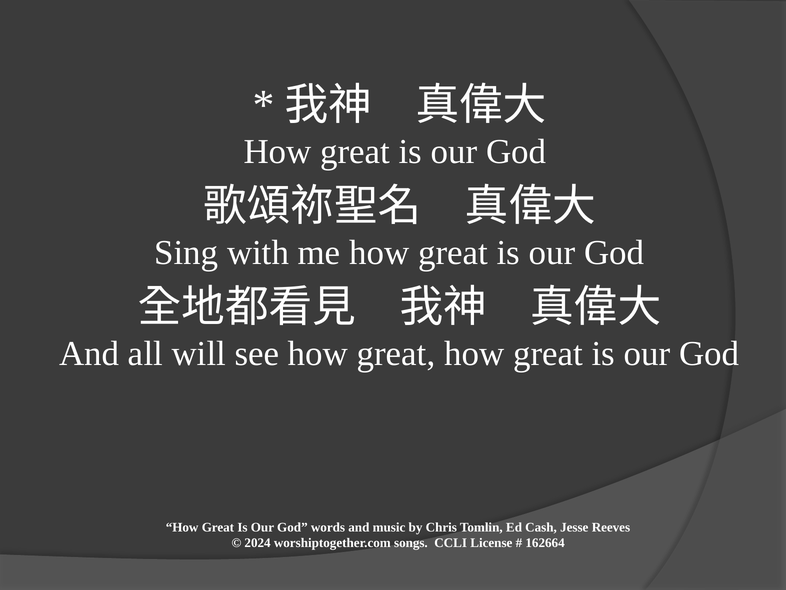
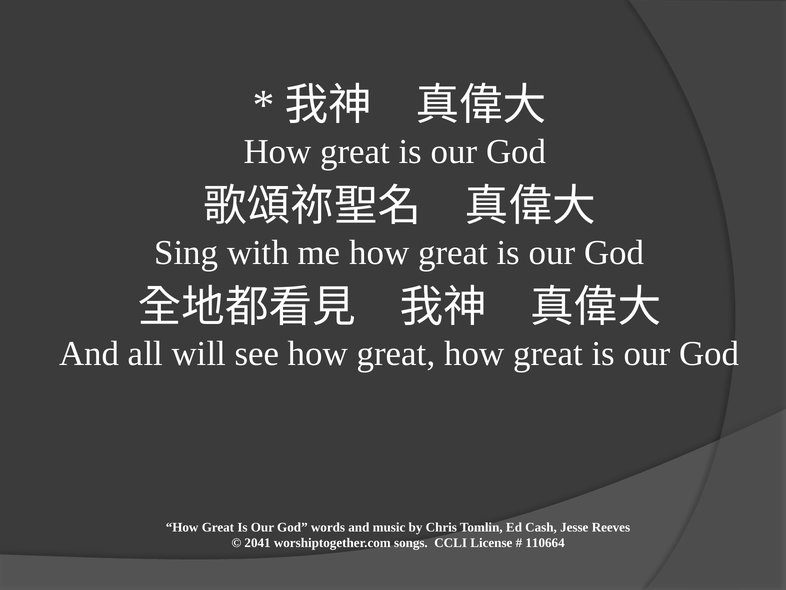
2024: 2024 -> 2041
162664: 162664 -> 110664
